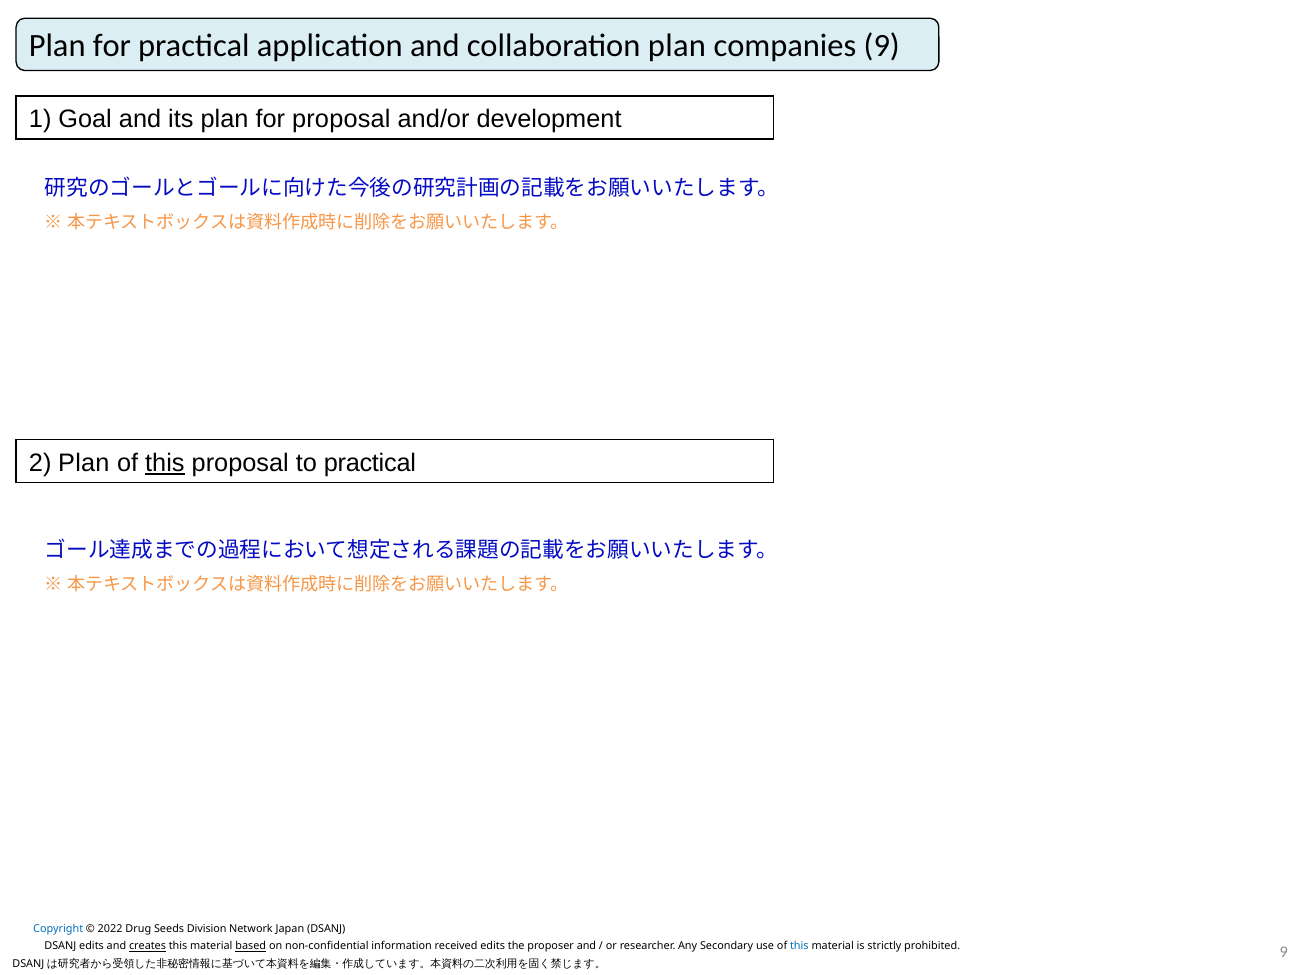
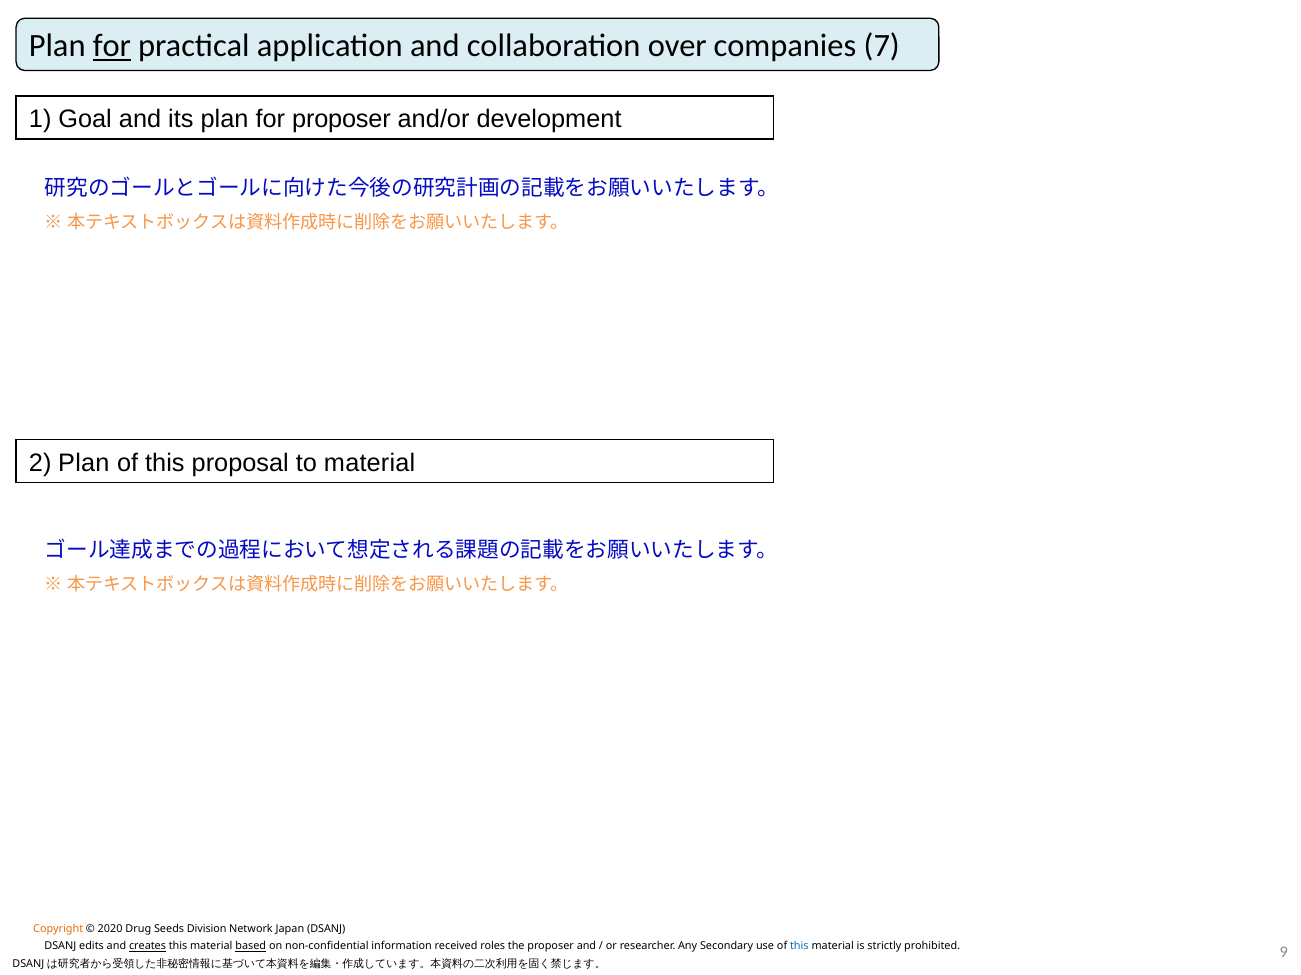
for at (112, 46) underline: none -> present
collaboration plan: plan -> over
companies 9: 9 -> 7
for proposal: proposal -> proposer
this at (165, 463) underline: present -> none
to practical: practical -> material
Copyright colour: blue -> orange
2022: 2022 -> 2020
received edits: edits -> roles
